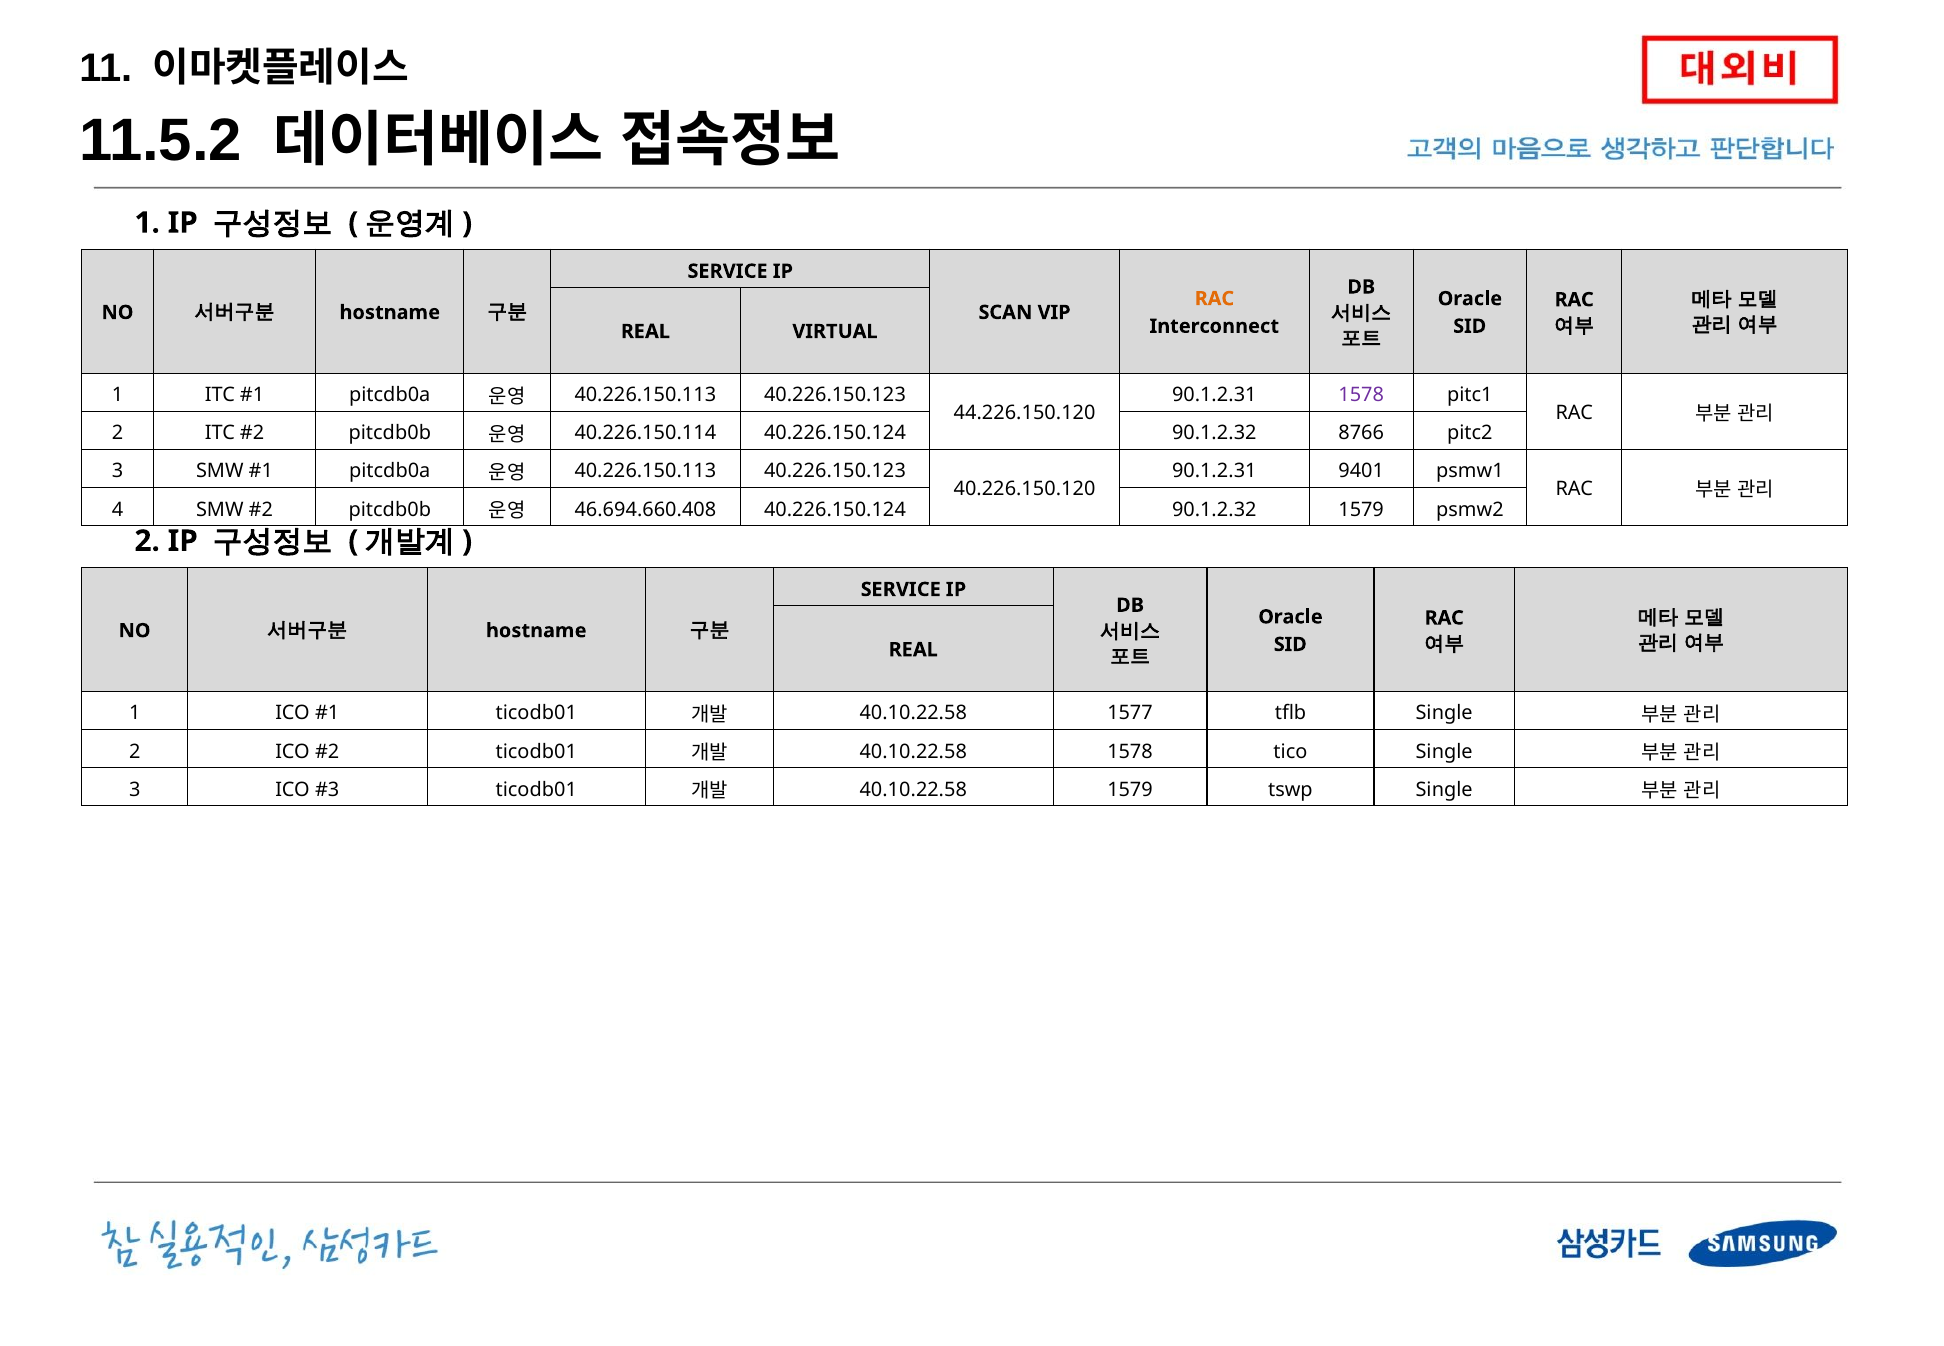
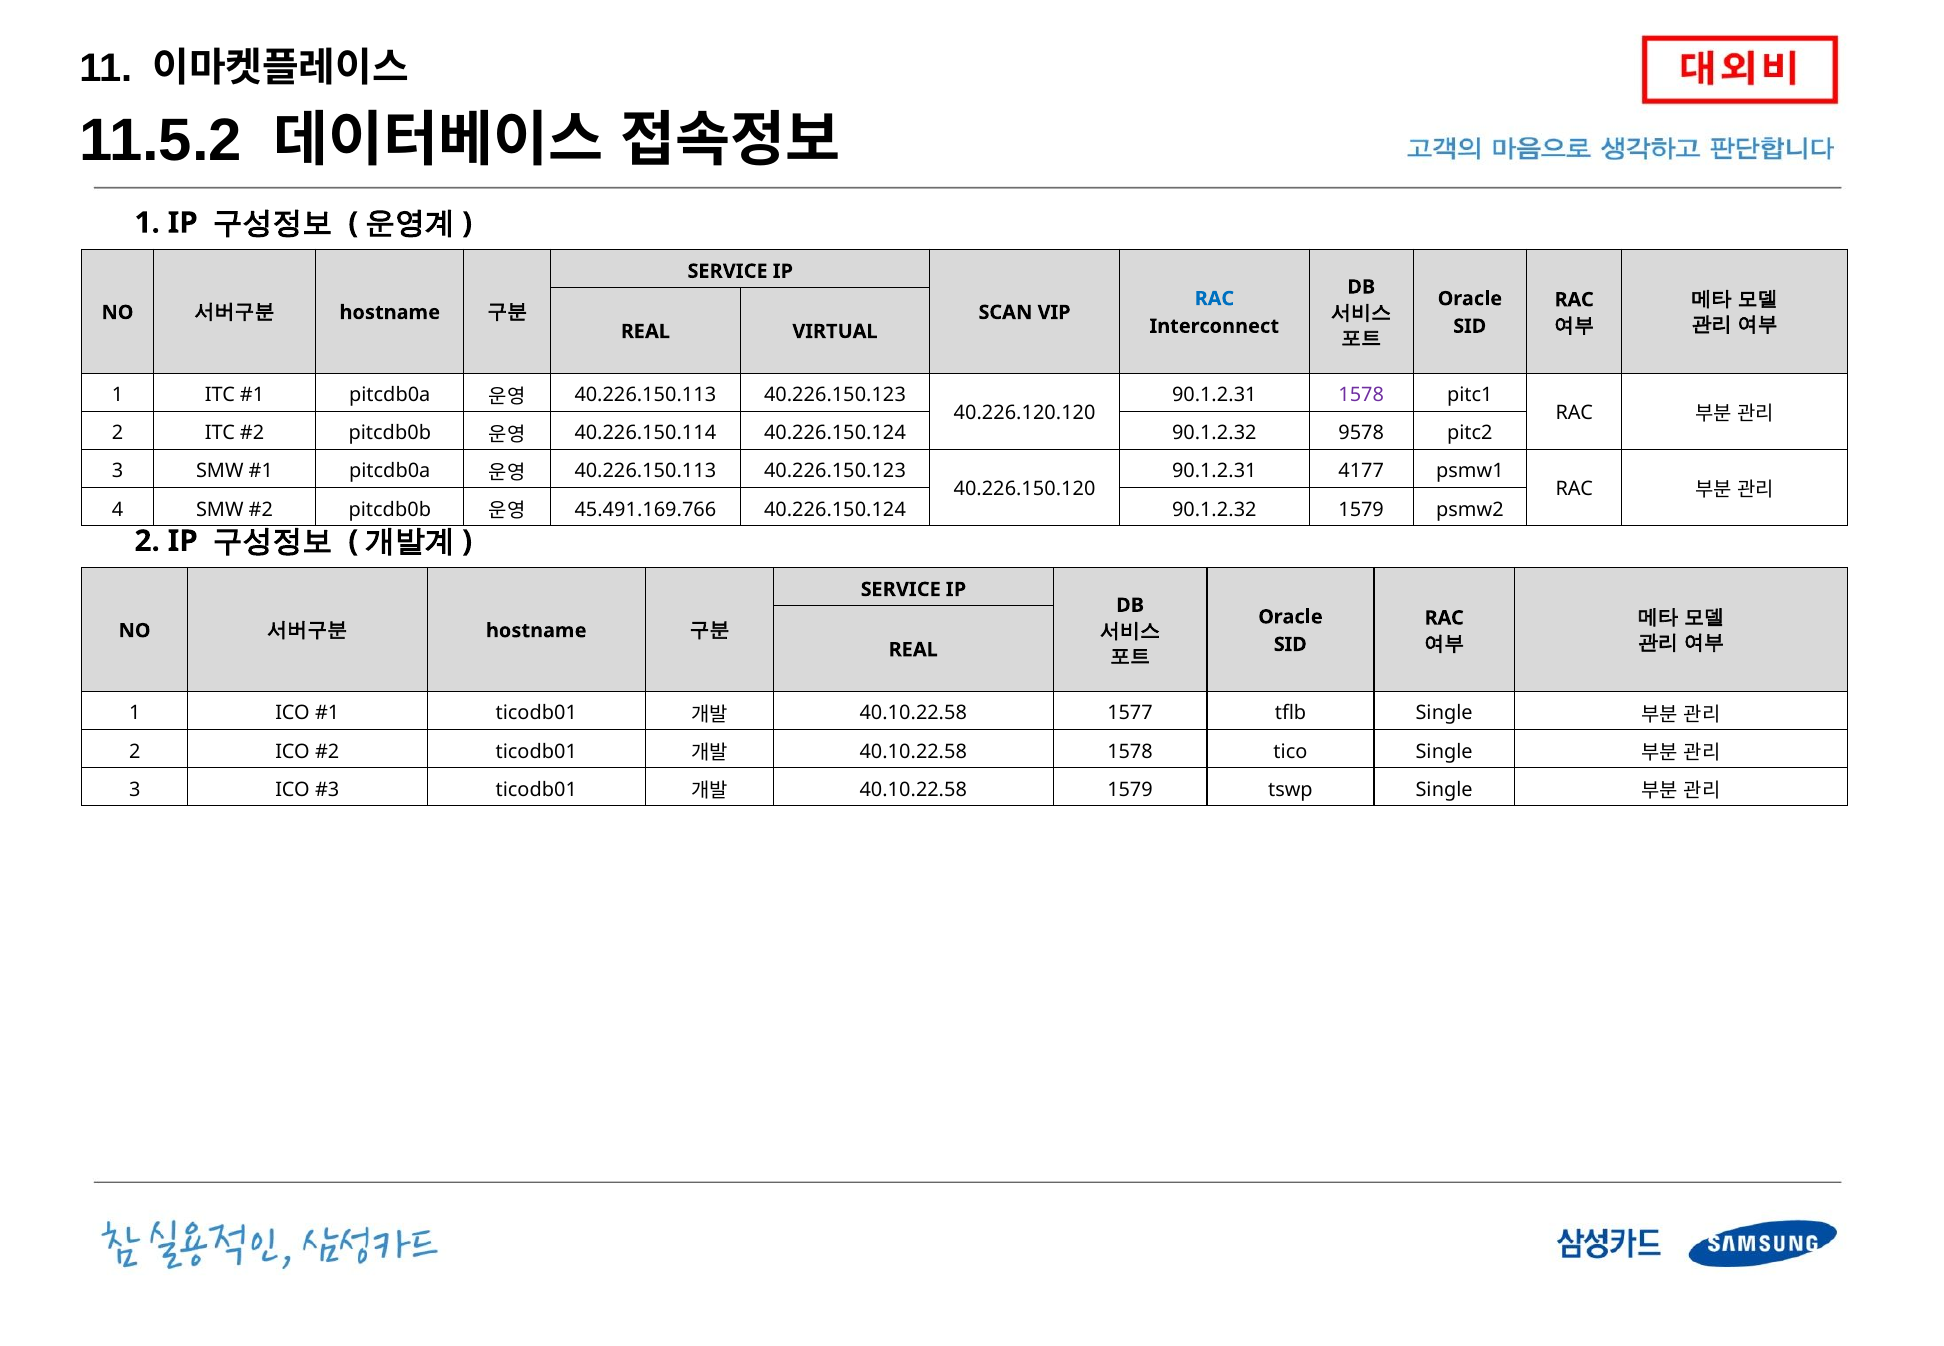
RAC at (1214, 299) colour: orange -> blue
44.226.150.120: 44.226.150.120 -> 40.226.120.120
8766: 8766 -> 9578
9401: 9401 -> 4177
46.694.660.408: 46.694.660.408 -> 45.491.169.766
